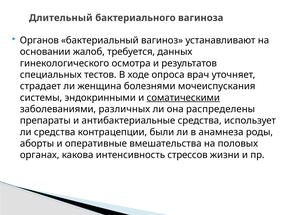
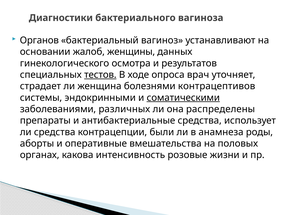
Длительный: Длительный -> Диагностики
требуется: требуется -> женщины
тестов underline: none -> present
мочеиспускания: мочеиспускания -> контрацептивов
стрессов: стрессов -> розовые
